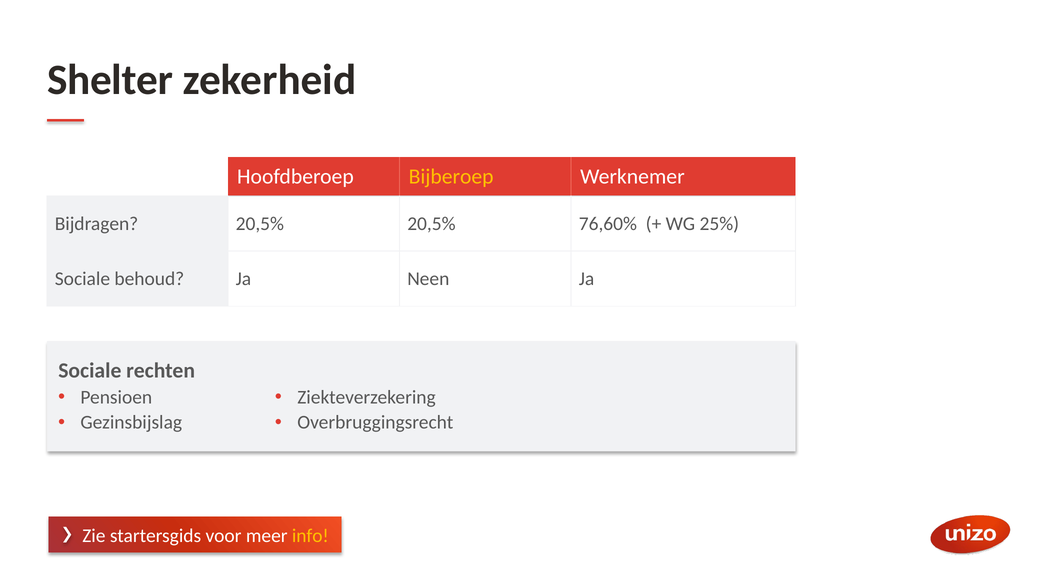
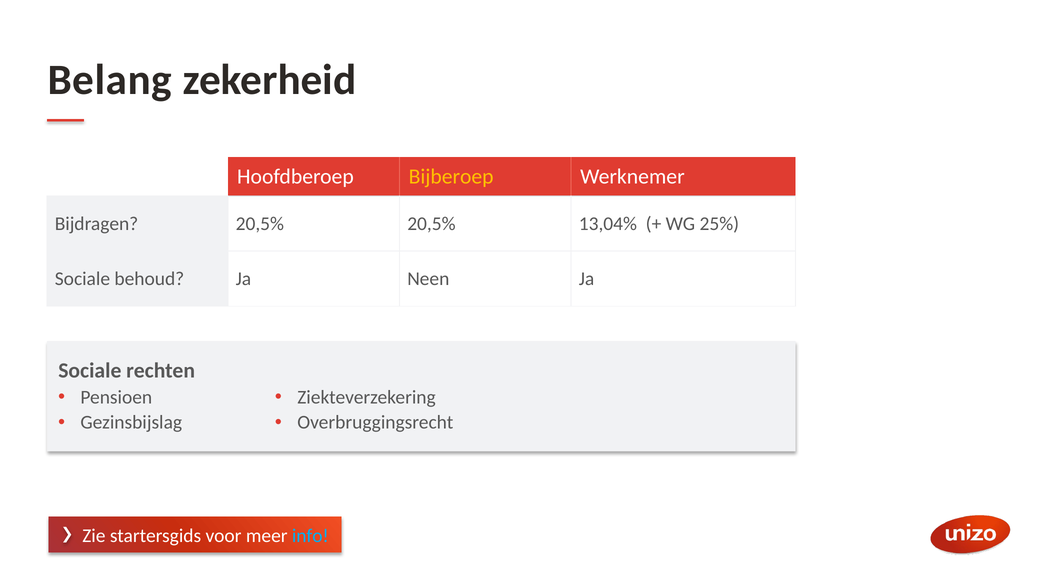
Shelter: Shelter -> Belang
76,60%: 76,60% -> 13,04%
info colour: yellow -> light blue
